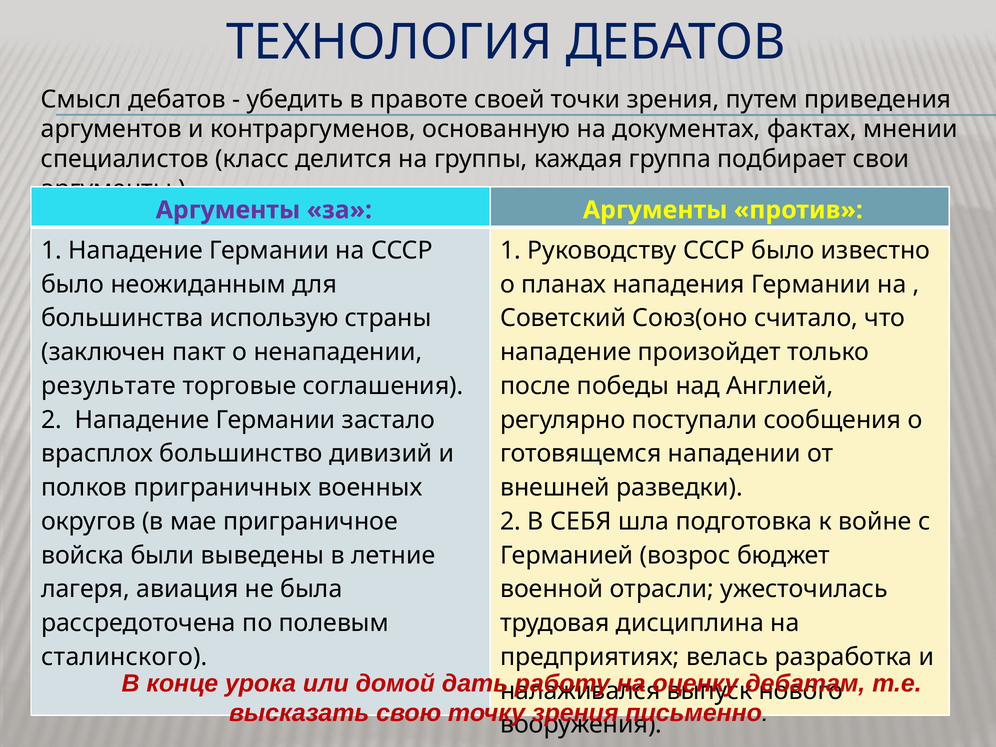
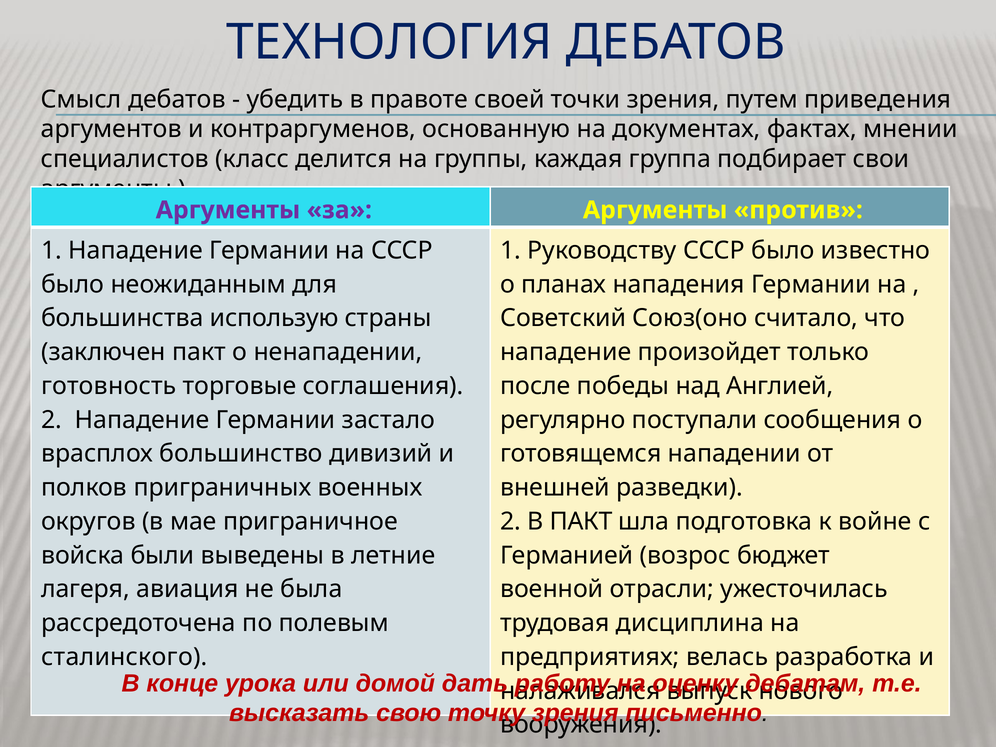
результате: результате -> готовность
В СЕБЯ: СЕБЯ -> ПАКТ
